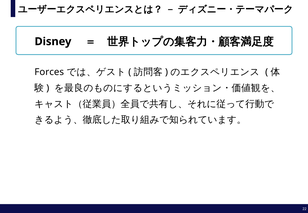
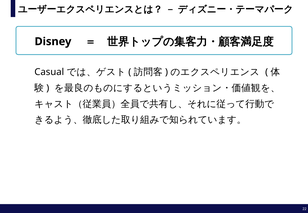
Forces: Forces -> Casual
